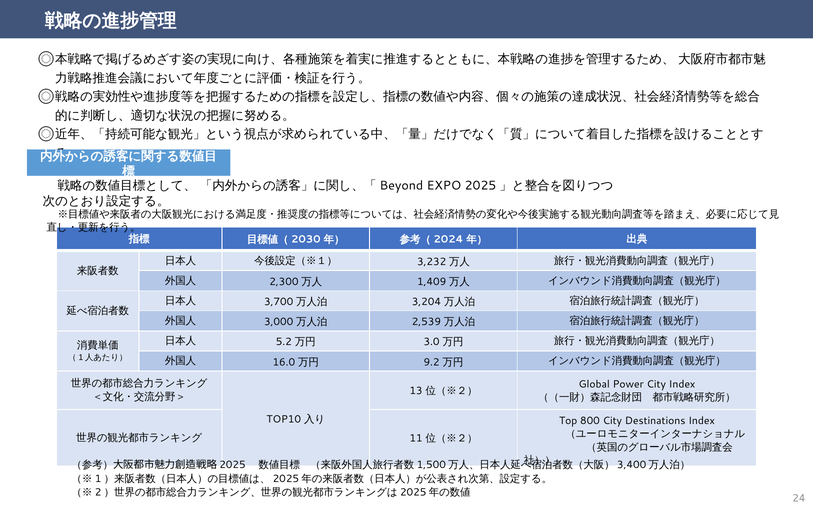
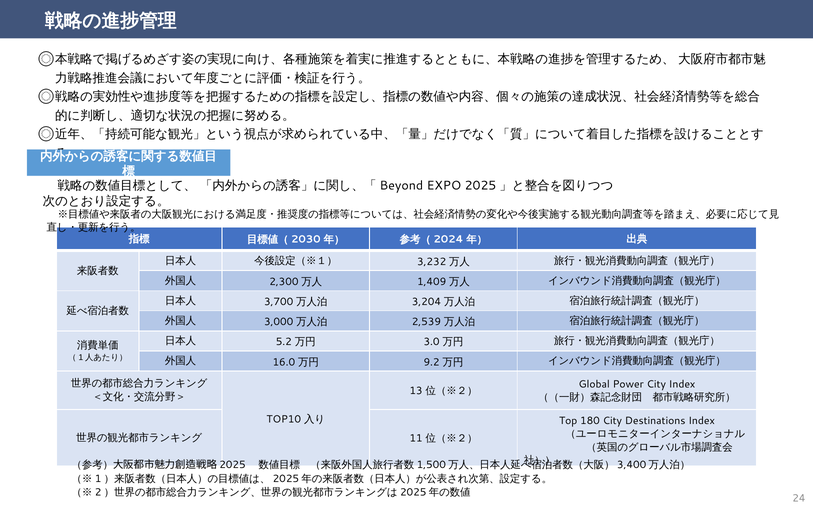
800: 800 -> 180
